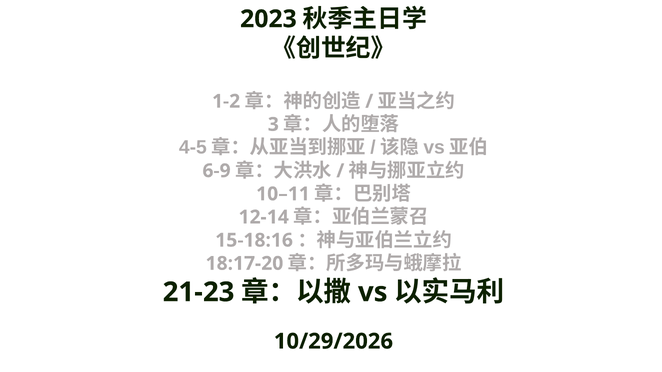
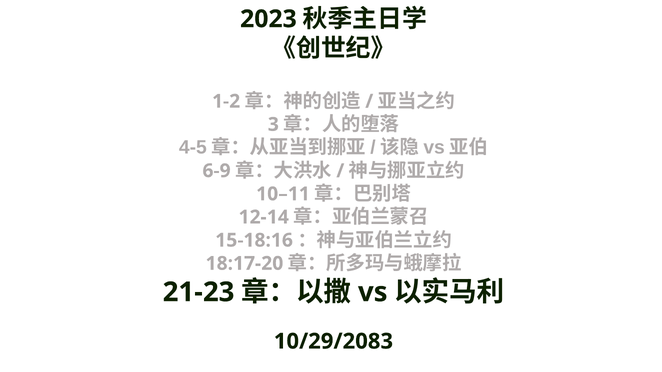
10/29/2026: 10/29/2026 -> 10/29/2083
